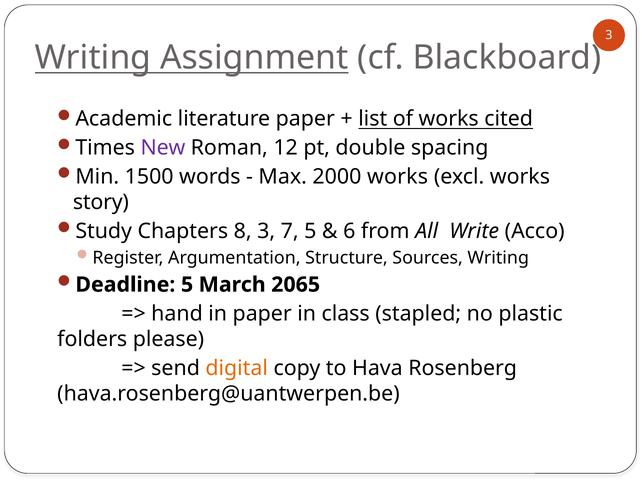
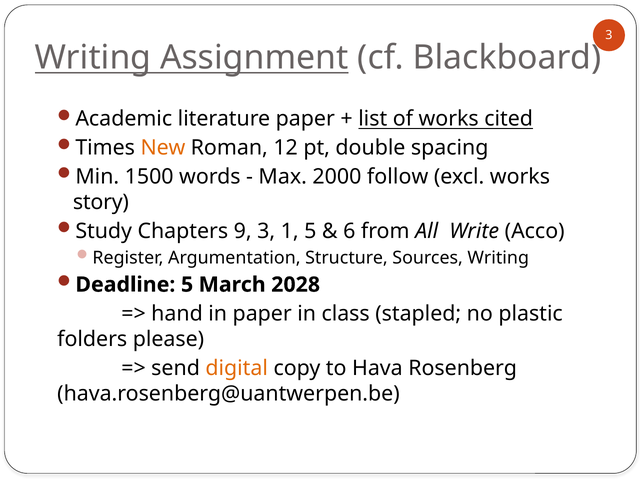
New colour: purple -> orange
2000 works: works -> follow
8: 8 -> 9
7: 7 -> 1
2065: 2065 -> 2028
